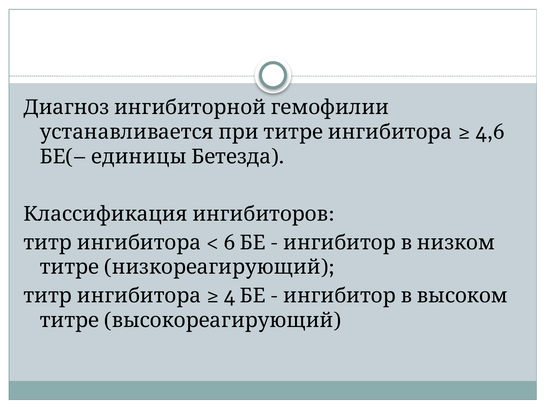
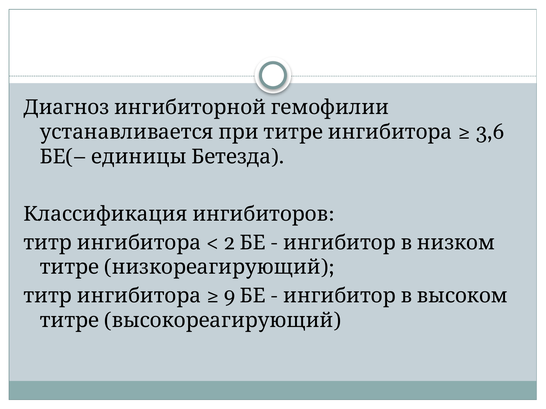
4,6: 4,6 -> 3,6
6: 6 -> 2
4: 4 -> 9
